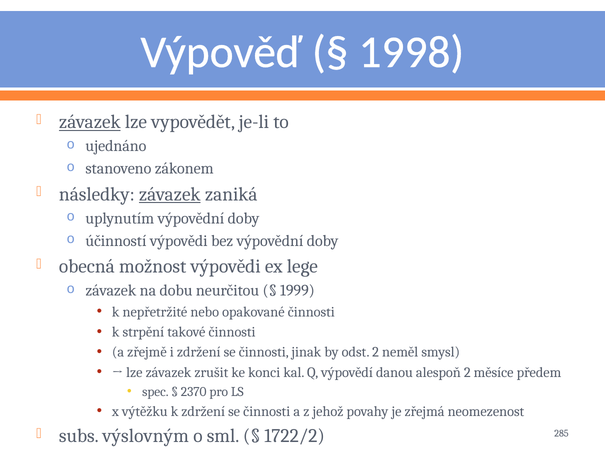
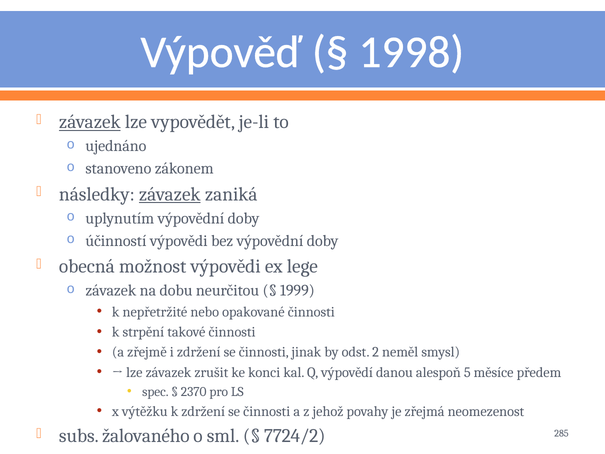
alespoň 2: 2 -> 5
výslovným: výslovným -> žalovaného
1722/2: 1722/2 -> 7724/2
